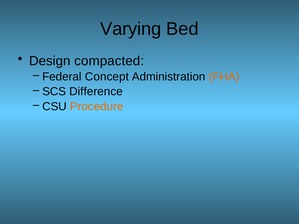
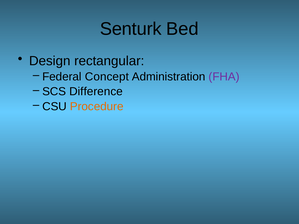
Varying: Varying -> Senturk
compacted: compacted -> rectangular
FHA colour: orange -> purple
